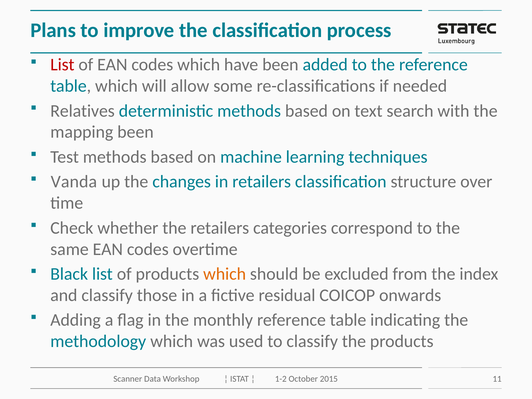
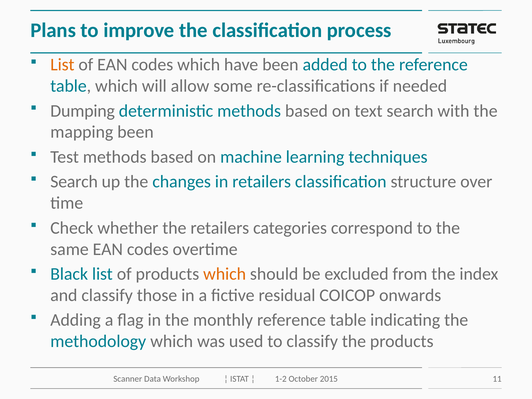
List at (62, 65) colour: red -> orange
Relatives: Relatives -> Dumping
Vanda at (74, 182): Vanda -> Search
